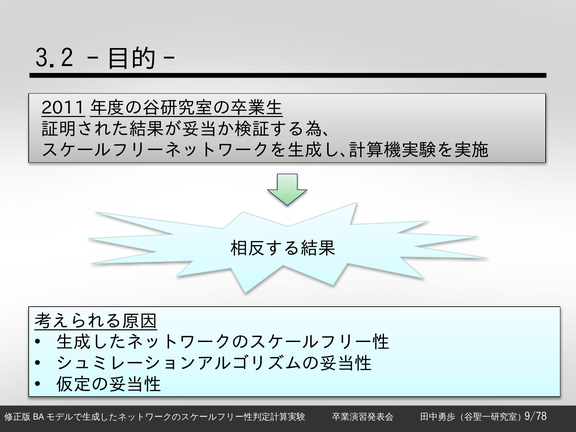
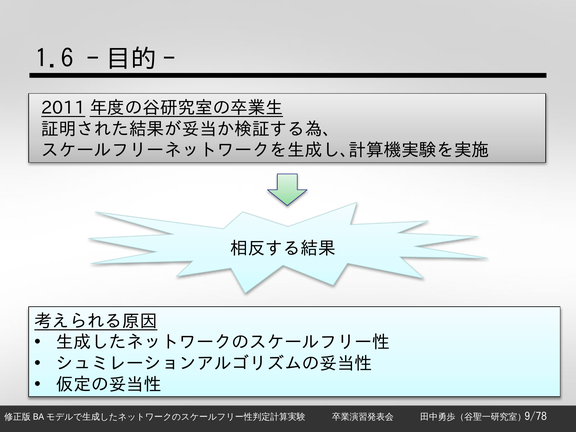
3.2: 3.2 -> 1.6
